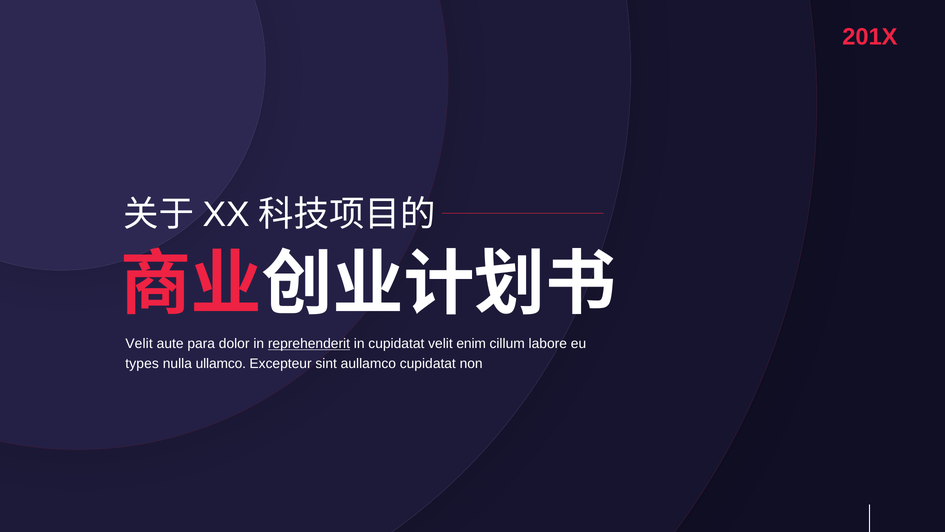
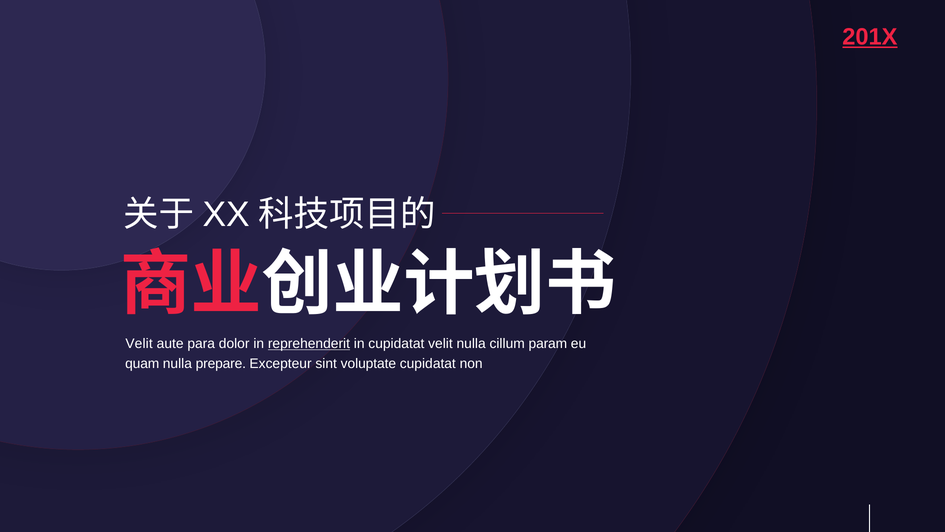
201X underline: none -> present
velit enim: enim -> nulla
labore: labore -> param
types: types -> quam
ullamco: ullamco -> prepare
aullamco: aullamco -> voluptate
